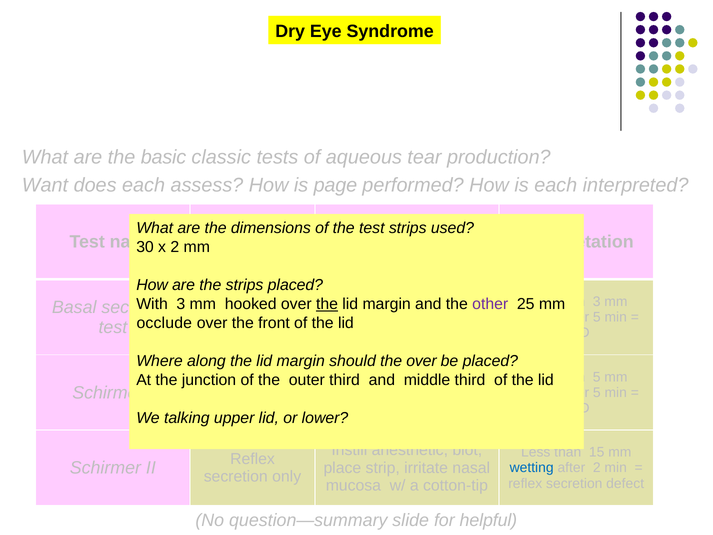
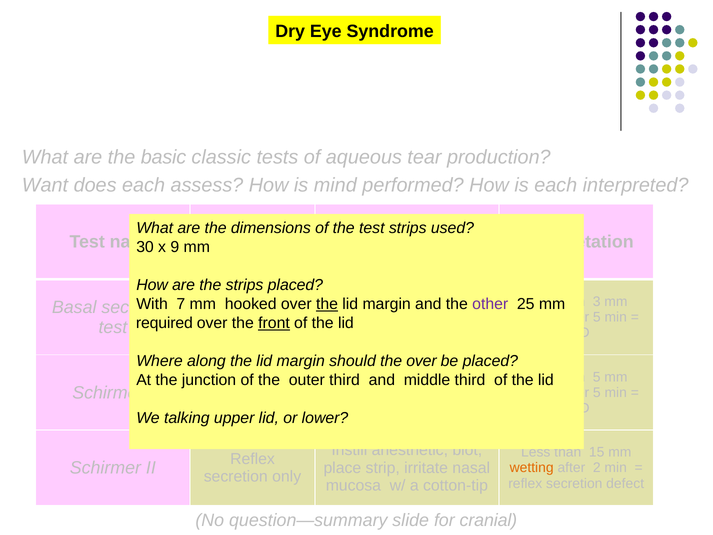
page: page -> mind
x 2: 2 -> 9
3 at (181, 304): 3 -> 7
occlude: occlude -> required
front underline: none -> present
wetting at (532, 468) colour: blue -> orange
helpful: helpful -> cranial
